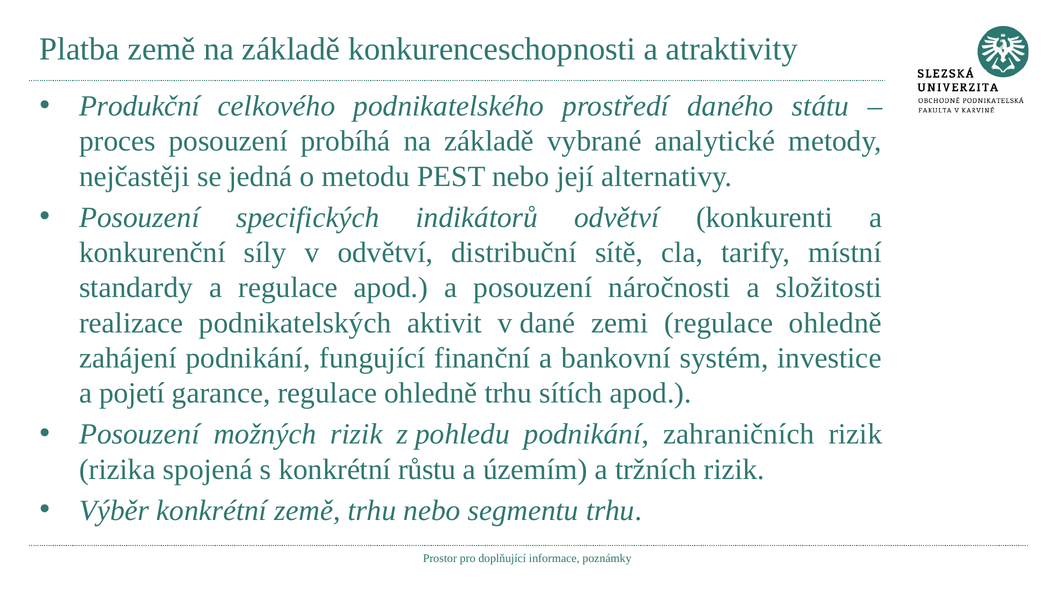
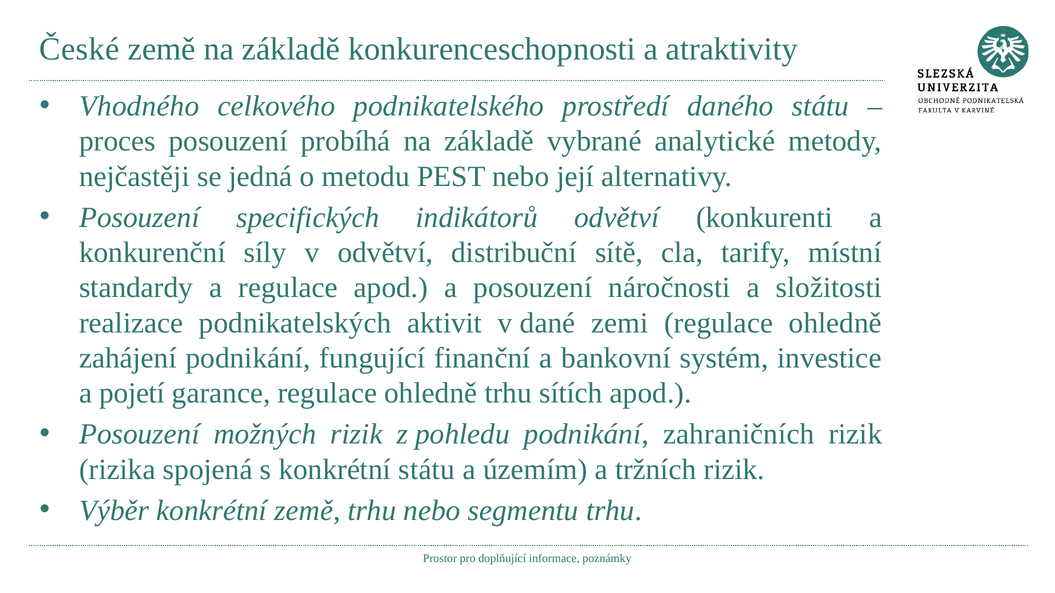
Platba: Platba -> České
Produkční: Produkční -> Vhodného
konkrétní růstu: růstu -> státu
